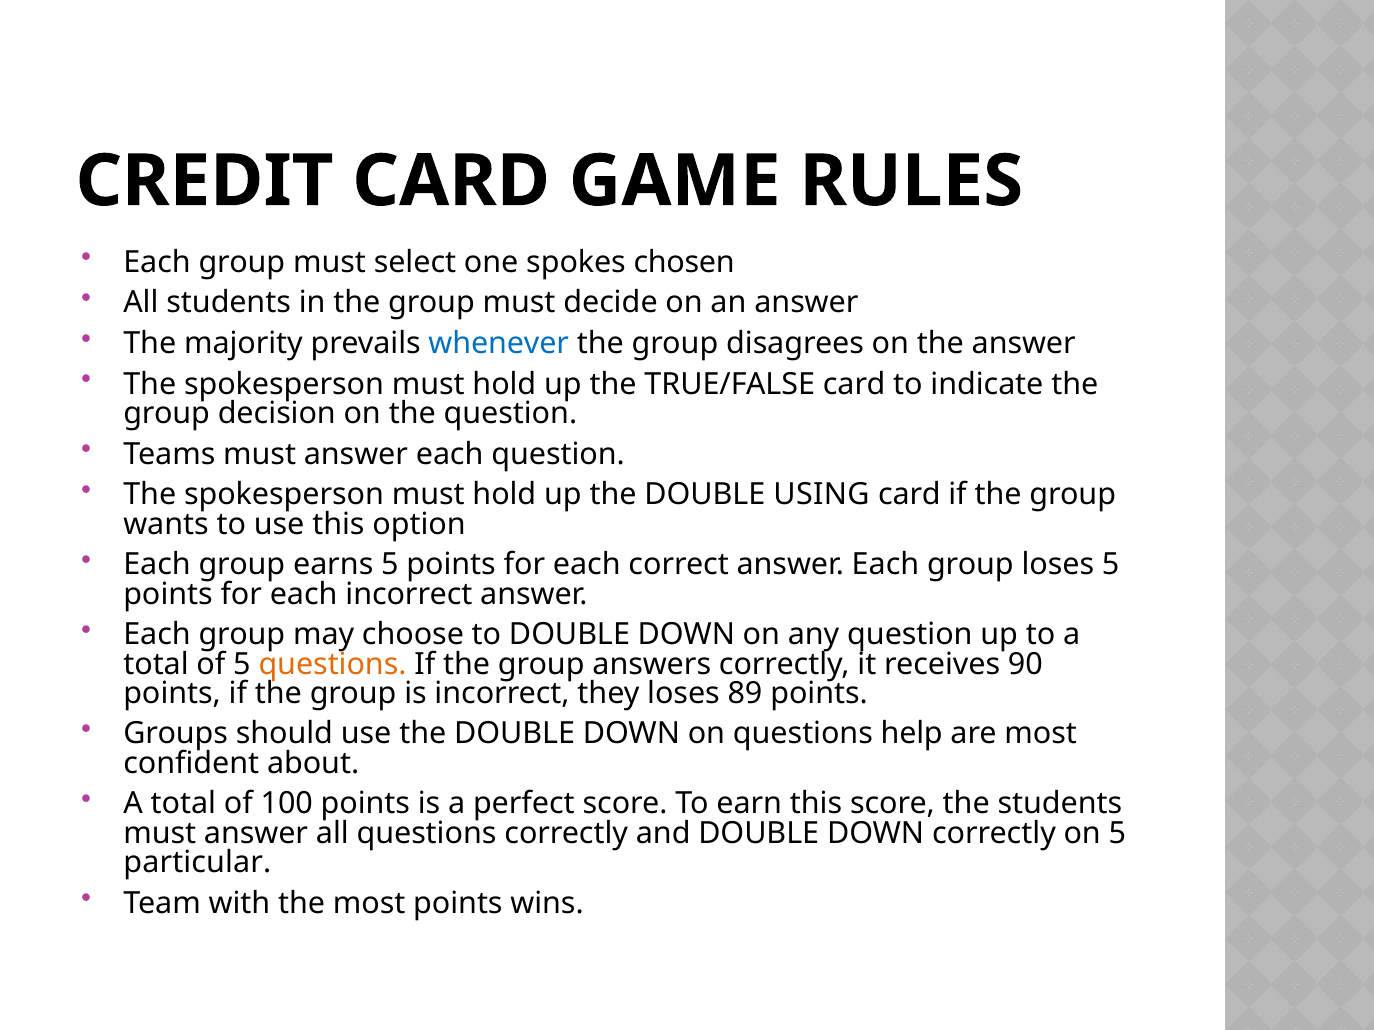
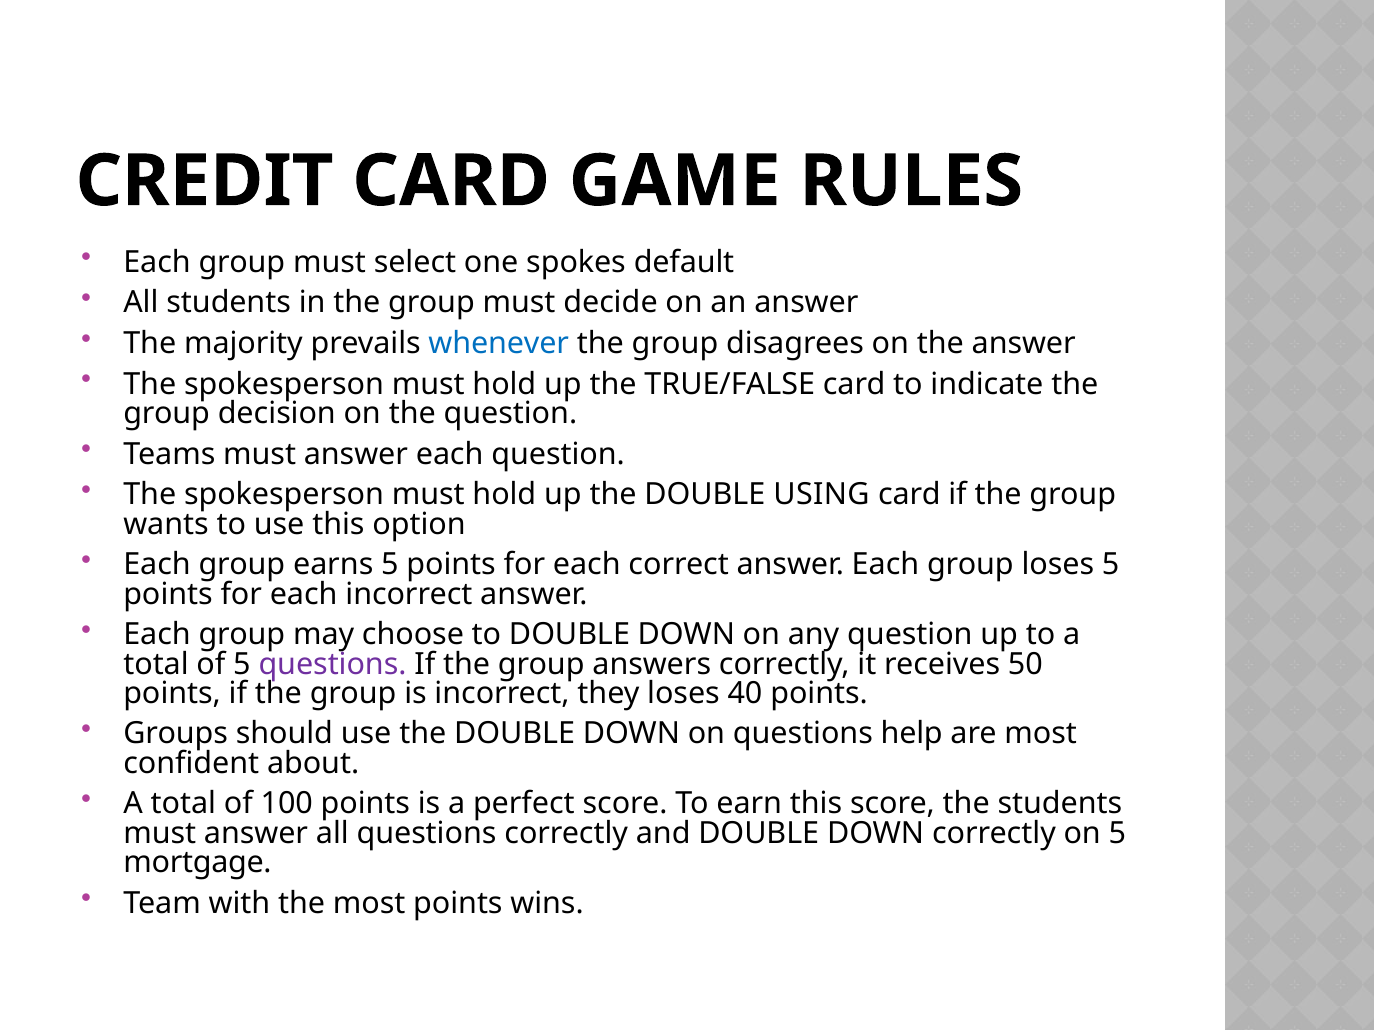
chosen: chosen -> default
questions at (333, 664) colour: orange -> purple
90: 90 -> 50
89: 89 -> 40
particular: particular -> mortgage
